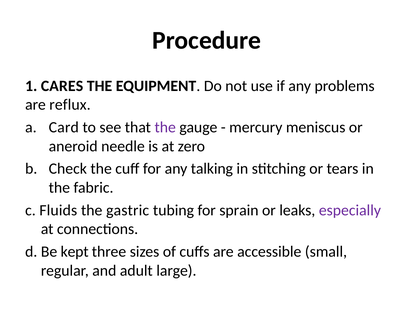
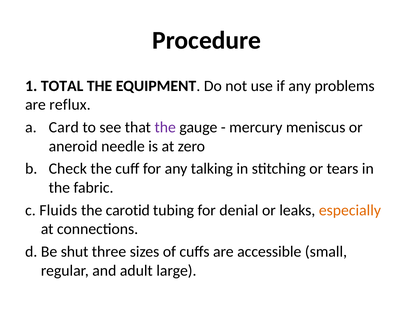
CARES: CARES -> TOTAL
gastric: gastric -> carotid
sprain: sprain -> denial
especially colour: purple -> orange
kept: kept -> shut
